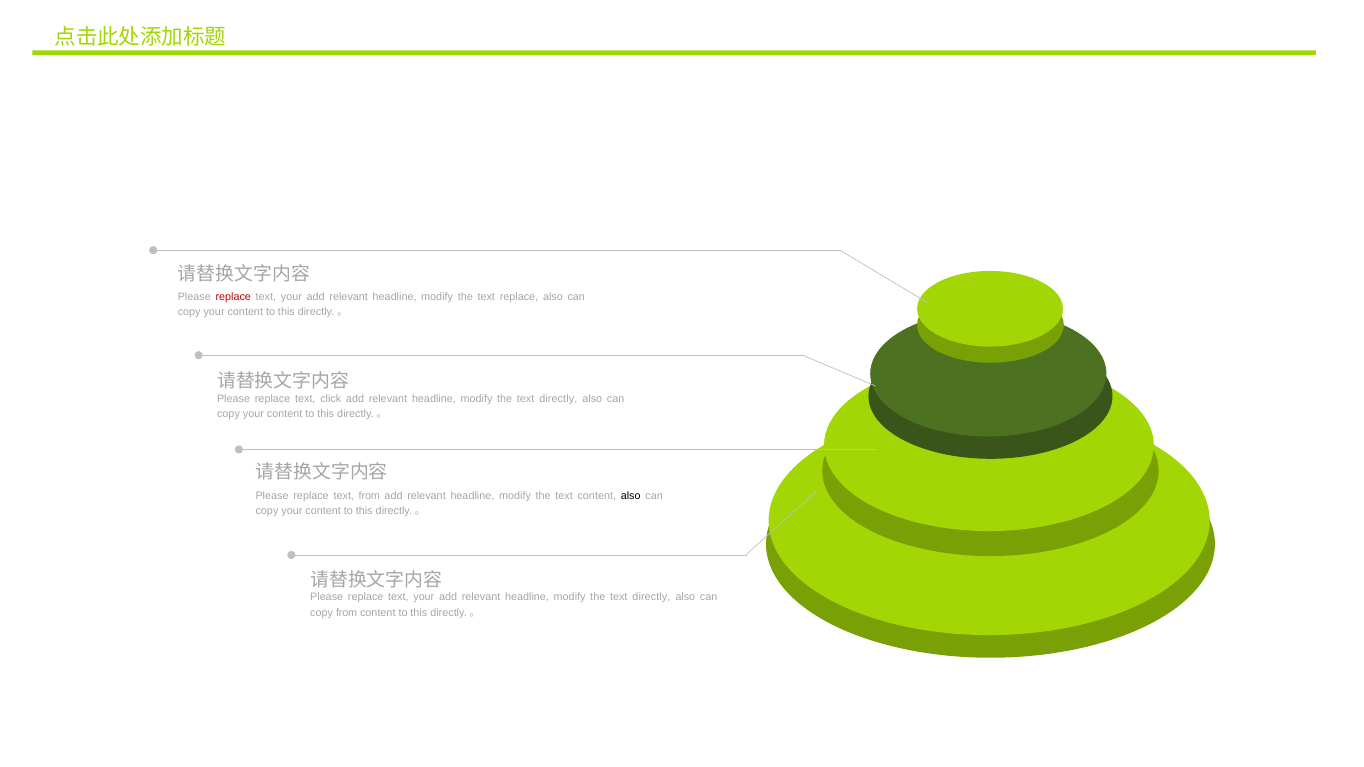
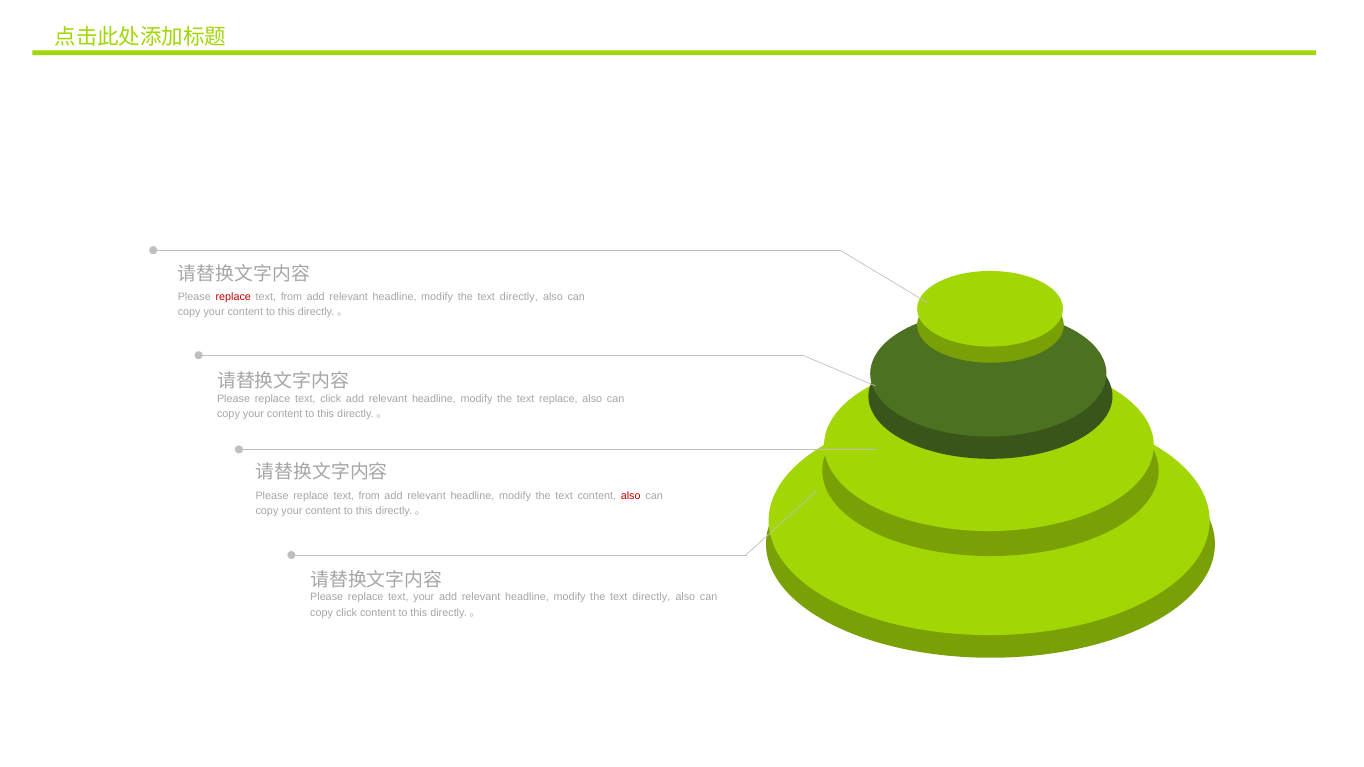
your at (291, 297): your -> from
replace at (519, 297): replace -> directly
directly at (558, 399): directly -> replace
also at (631, 496) colour: black -> red
copy from: from -> click
